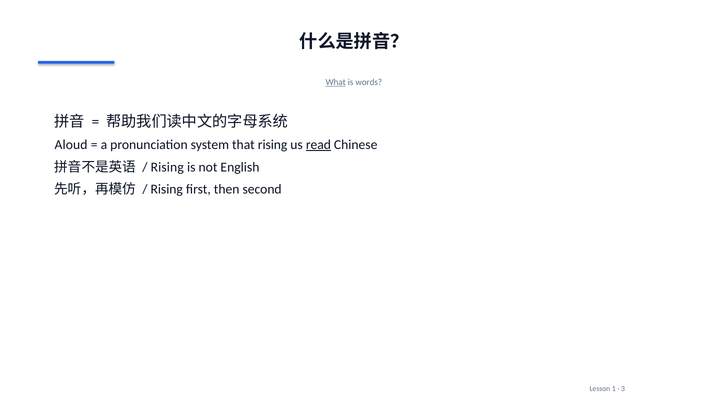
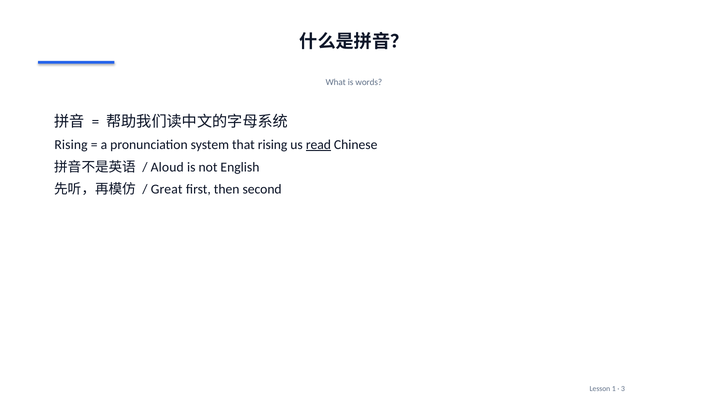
What underline: present -> none
Aloud at (71, 145): Aloud -> Rising
Rising at (167, 167): Rising -> Aloud
Rising at (167, 190): Rising -> Great
